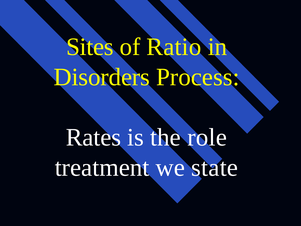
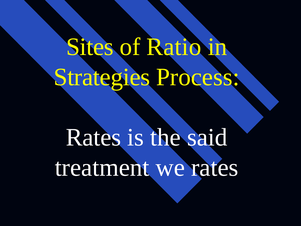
Disorders: Disorders -> Strategies
role: role -> said
we state: state -> rates
